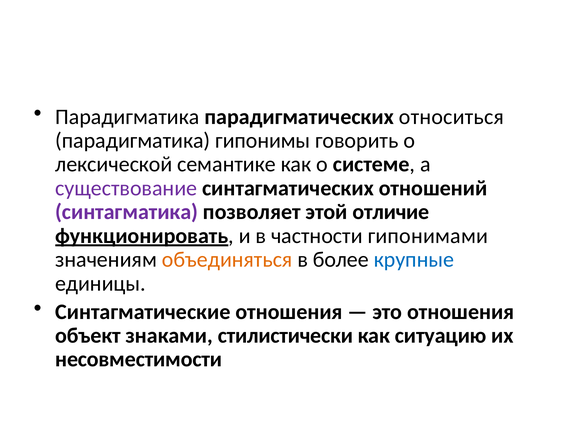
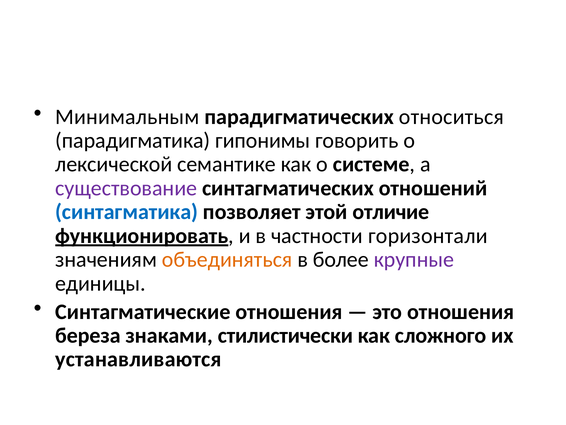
Парадигматика at (127, 117): Парадигматика -> Минимальным
синтагматика colour: purple -> blue
гипонимами: гипонимами -> горизонтали
крупные colour: blue -> purple
объект: объект -> береза
ситуацию: ситуацию -> сложного
несовместимости: несовместимости -> устанавливаются
